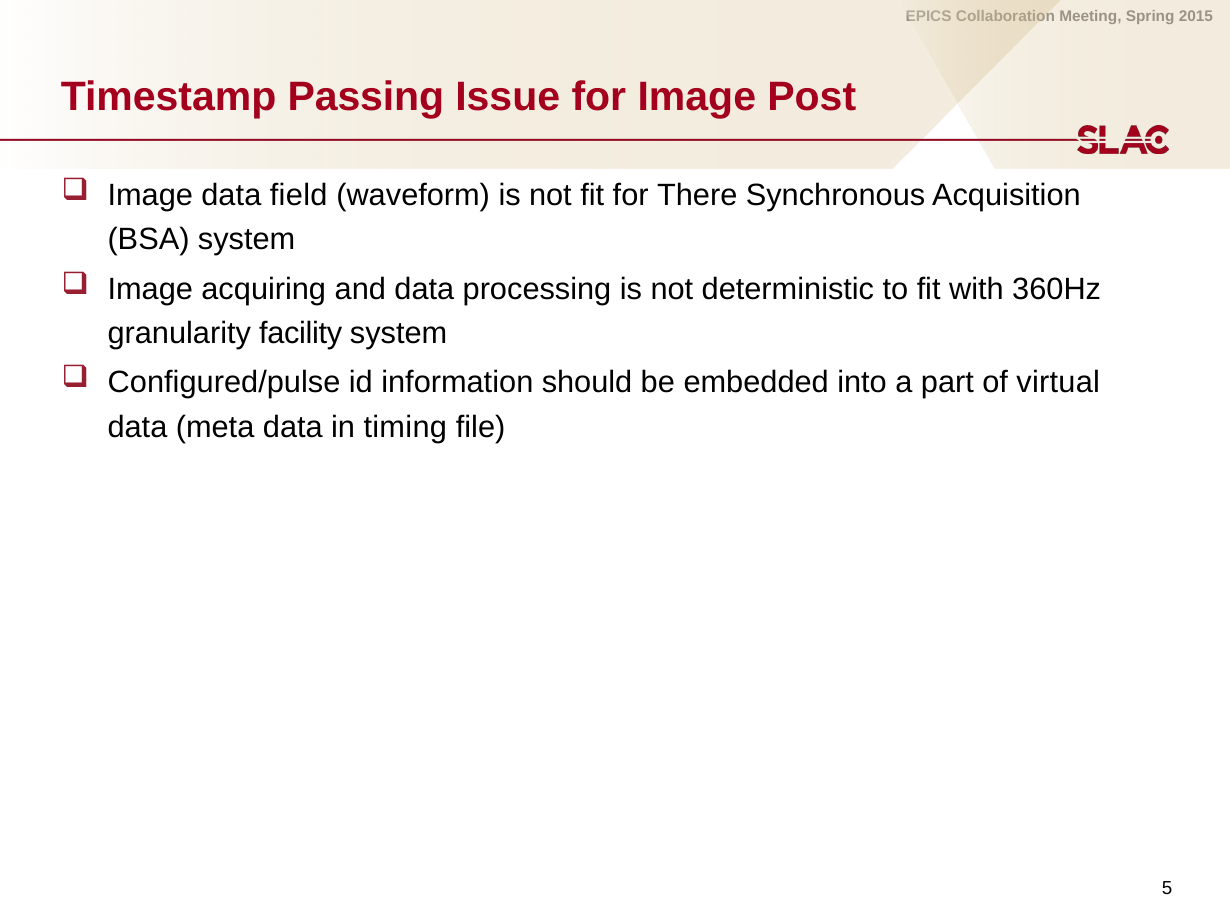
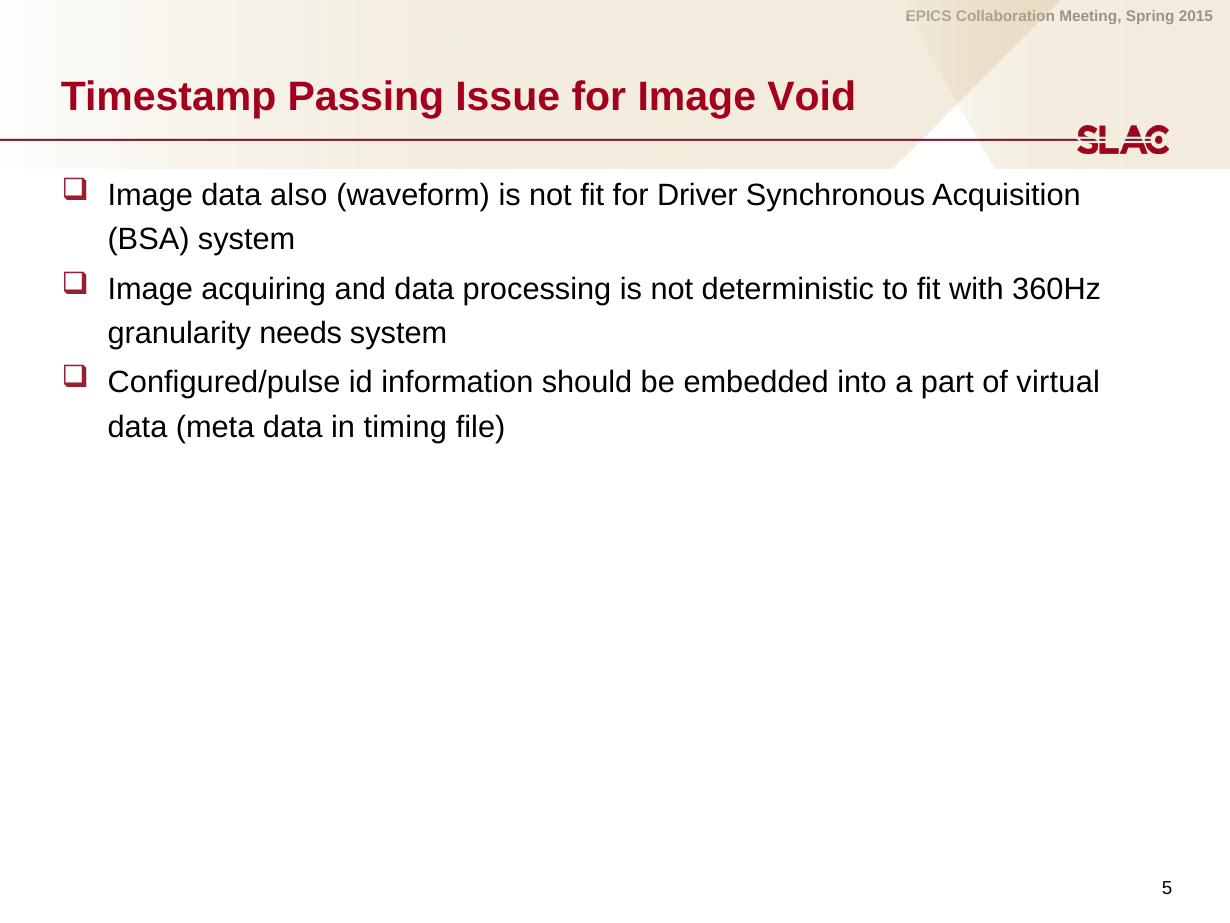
Post: Post -> Void
field: field -> also
There: There -> Driver
facility: facility -> needs
